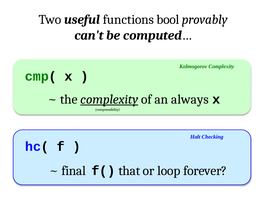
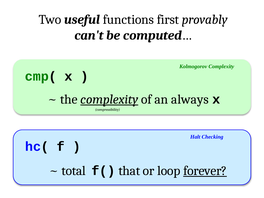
bool: bool -> first
final: final -> total
forever underline: none -> present
